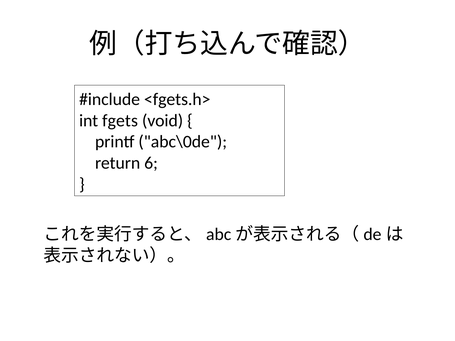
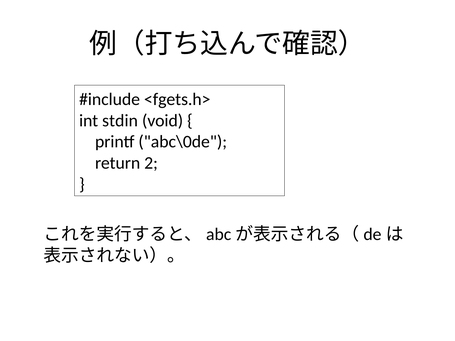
fgets: fgets -> stdin
6: 6 -> 2
